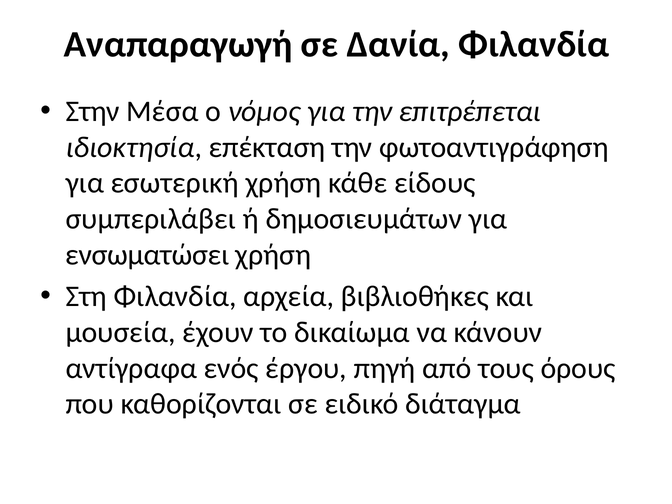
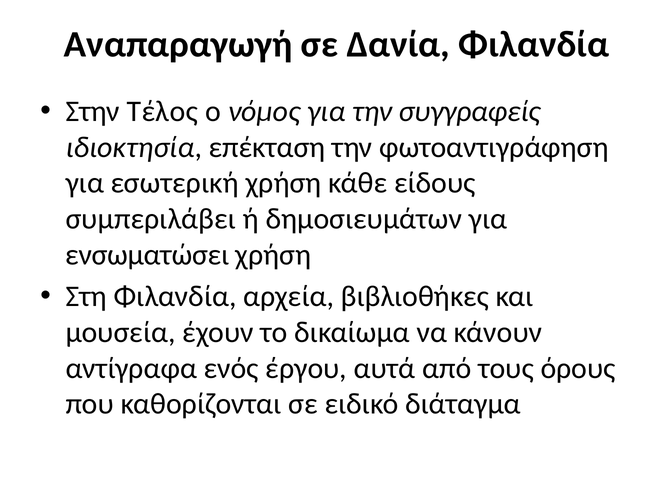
Μέσα: Μέσα -> Τέλος
επιτρέπεται: επιτρέπεται -> συγγραφείς
πηγή: πηγή -> αυτά
